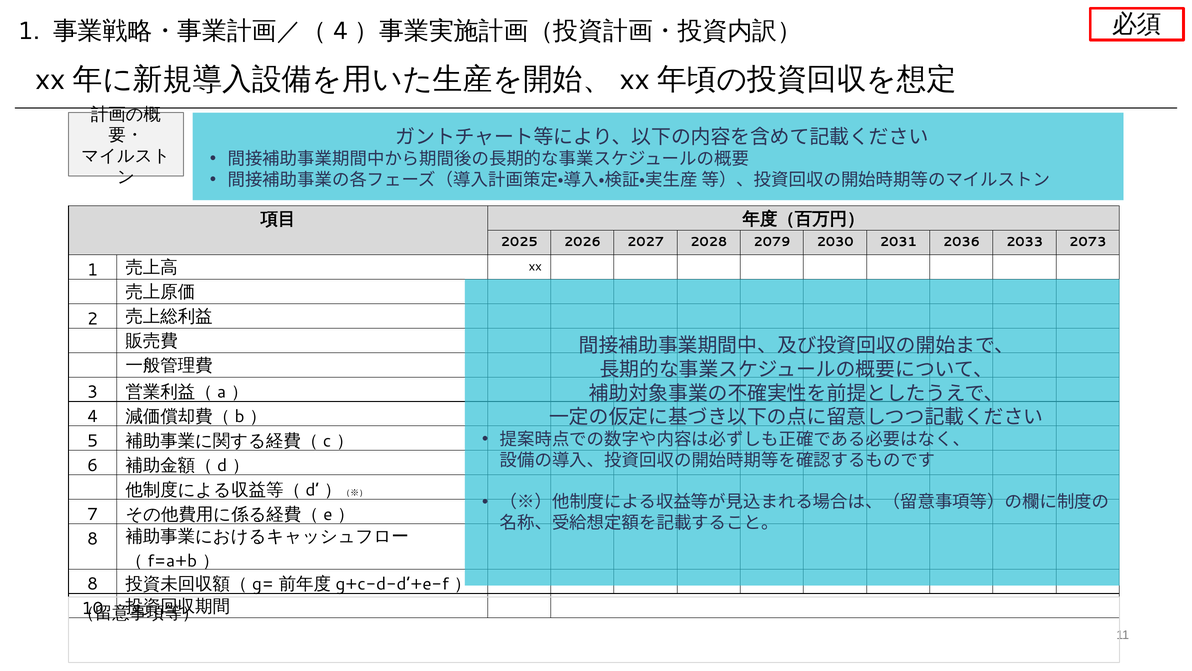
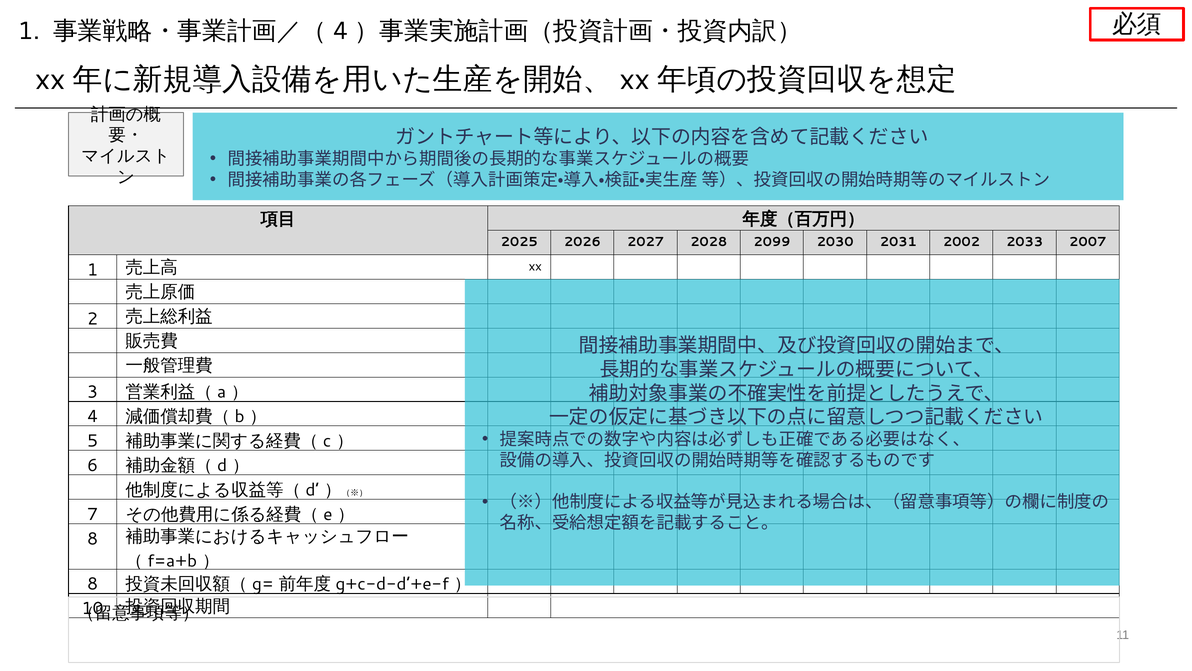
2079: 2079 -> 2099
2036: 2036 -> 2002
2073: 2073 -> 2007
